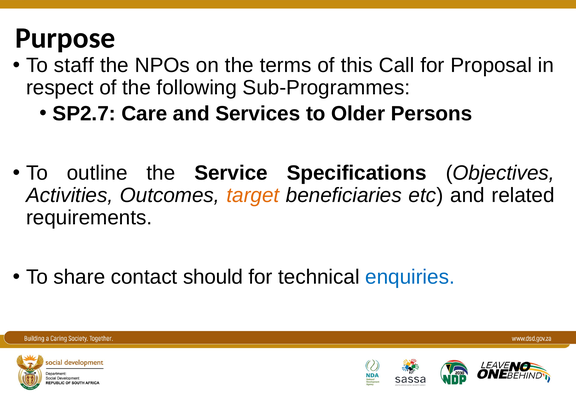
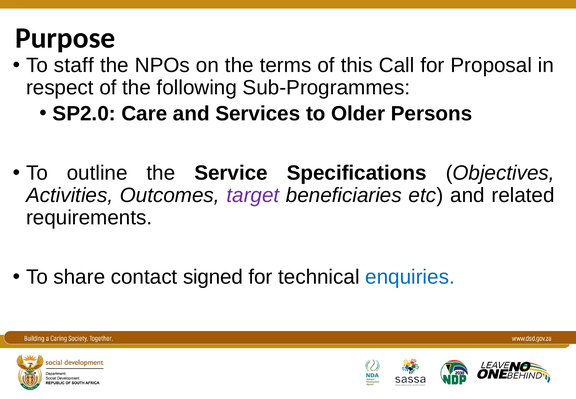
SP2.7: SP2.7 -> SP2.0
target colour: orange -> purple
should: should -> signed
